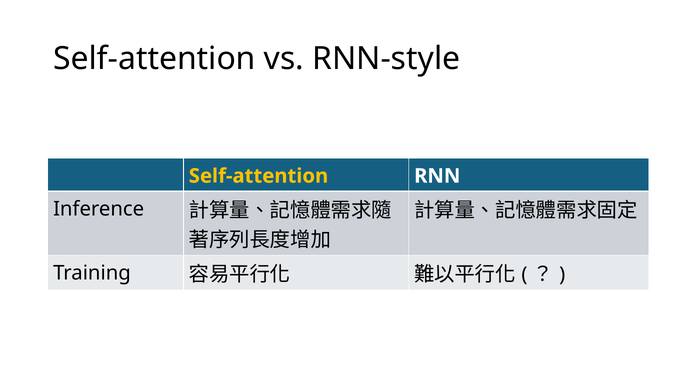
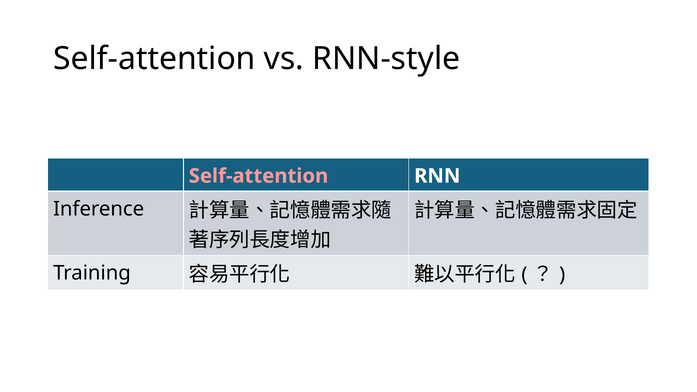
Self-attention at (258, 176) colour: yellow -> pink
